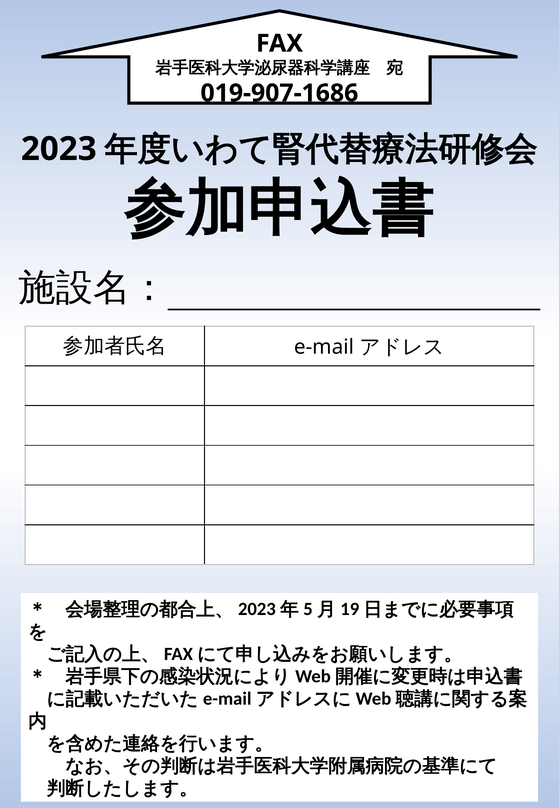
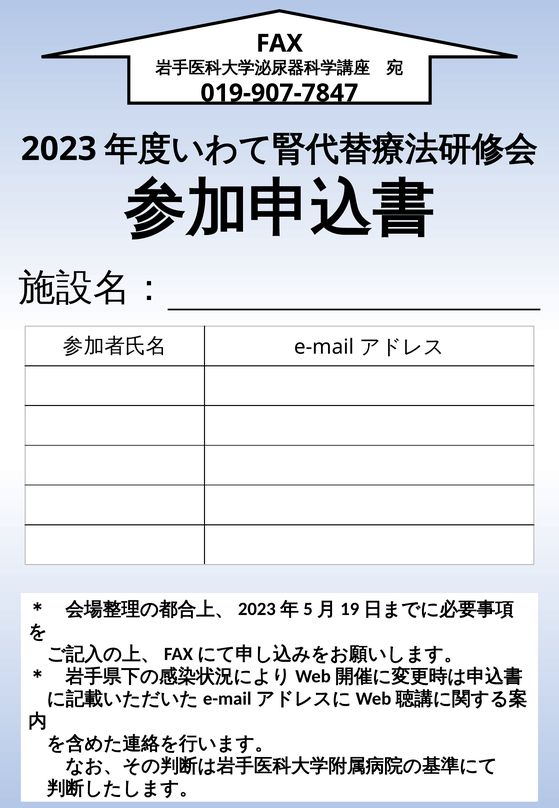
019-907-1686: 019-907-1686 -> 019-907-7847
